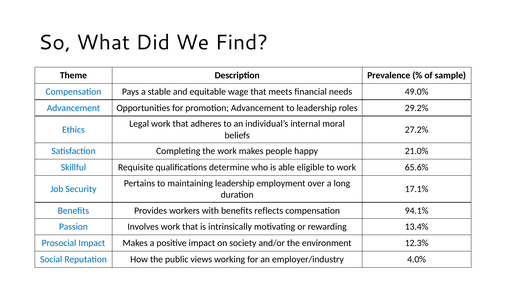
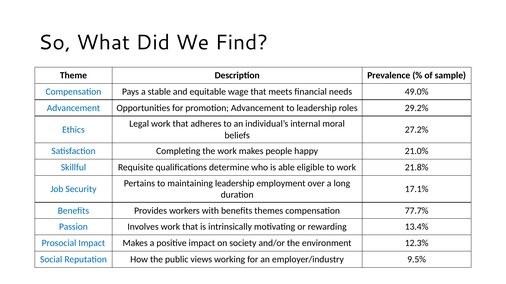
65.6%: 65.6% -> 21.8%
reflects: reflects -> themes
94.1%: 94.1% -> 77.7%
4.0%: 4.0% -> 9.5%
